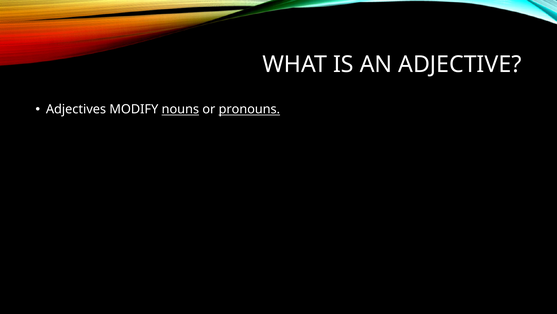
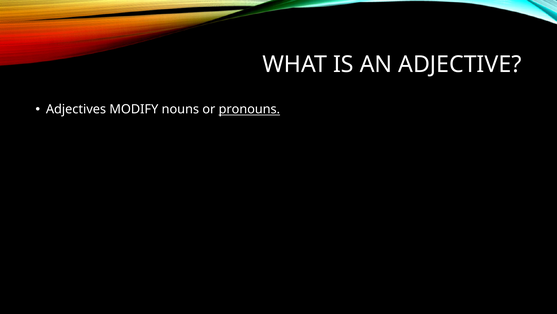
nouns underline: present -> none
